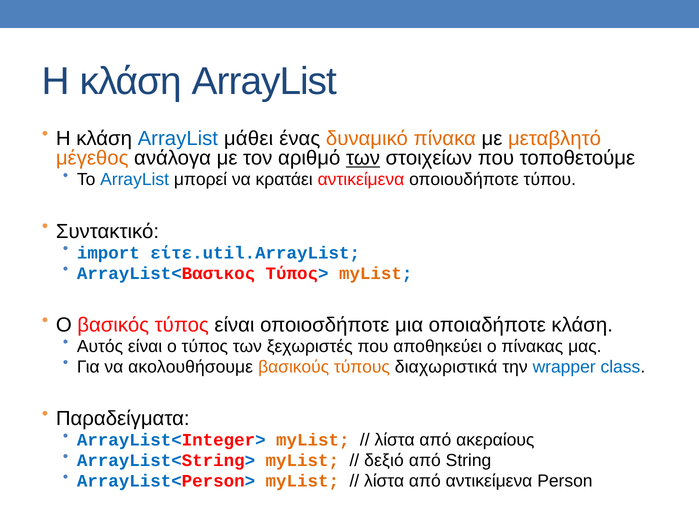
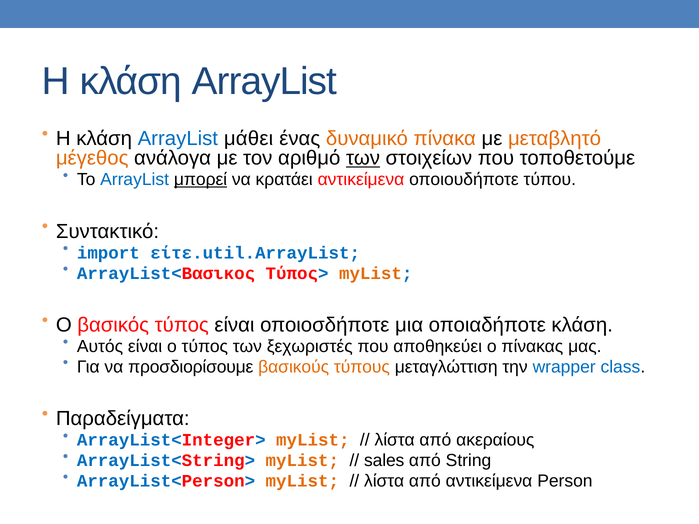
μπορεί underline: none -> present
ακολουθήσουμε: ακολουθήσουμε -> προσδιορίσουμε
διαχωριστικά: διαχωριστικά -> μεταγλώττιση
δεξιό: δεξιό -> sales
